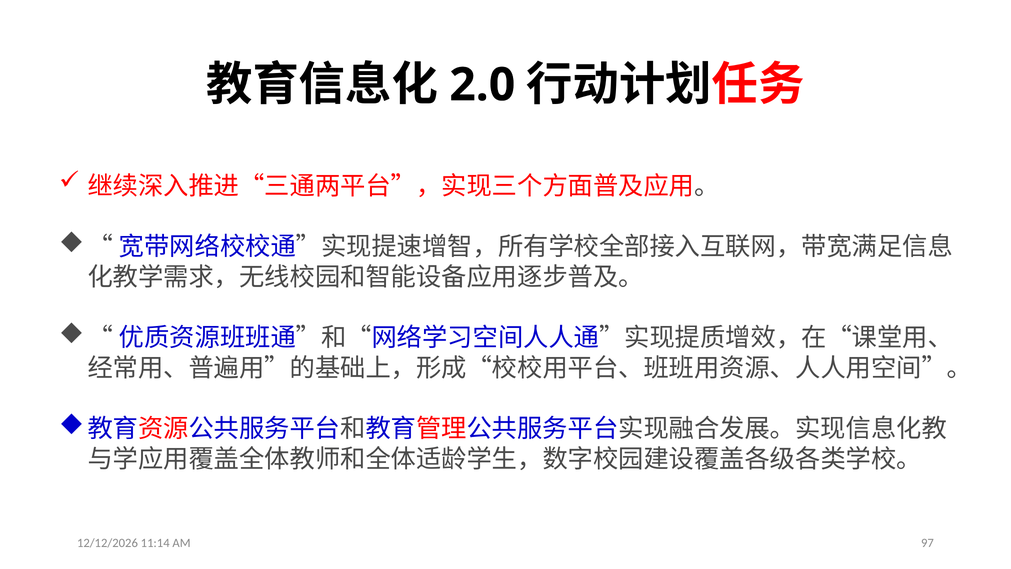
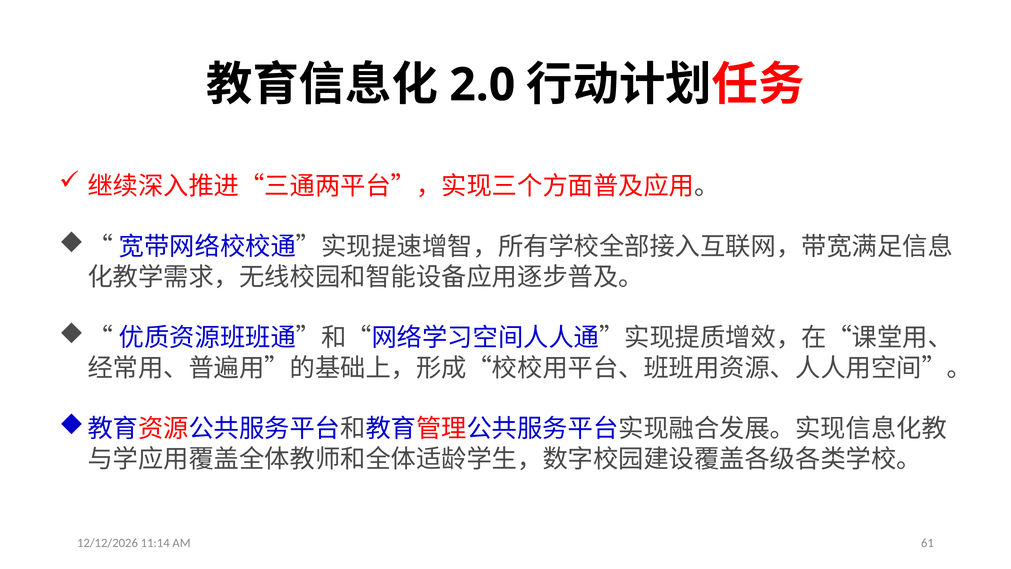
97: 97 -> 61
